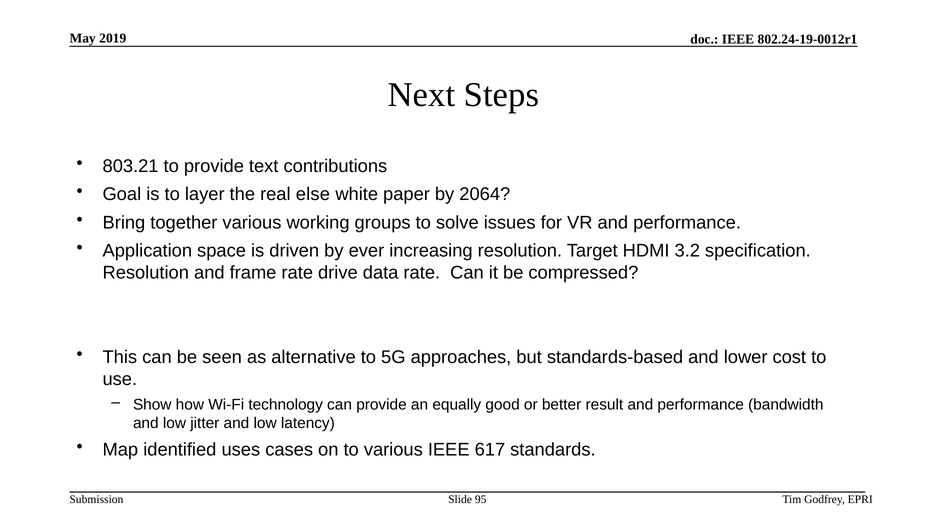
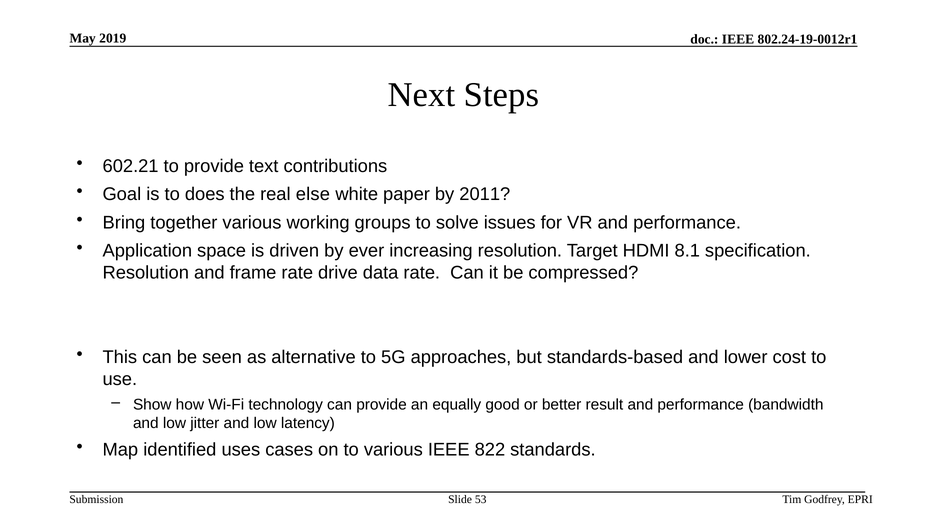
803.21: 803.21 -> 602.21
layer: layer -> does
2064: 2064 -> 2011
3.2: 3.2 -> 8.1
617: 617 -> 822
95: 95 -> 53
